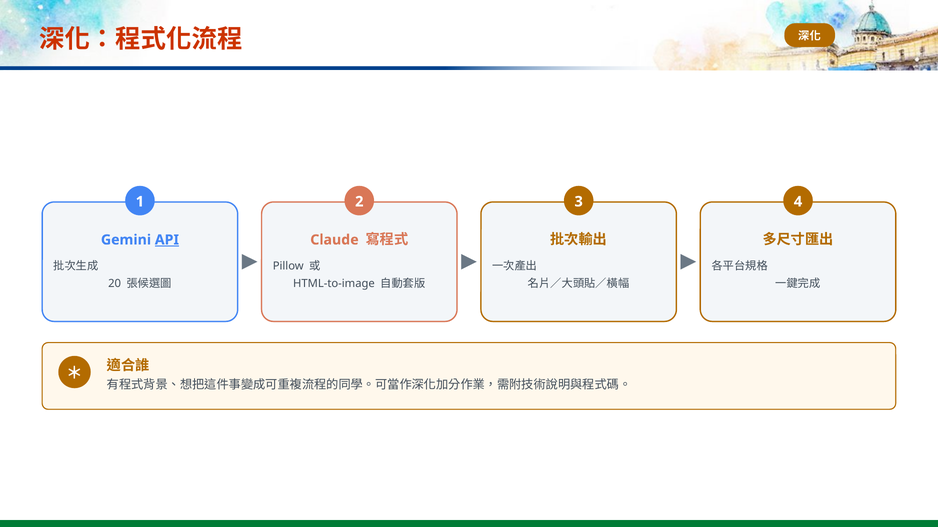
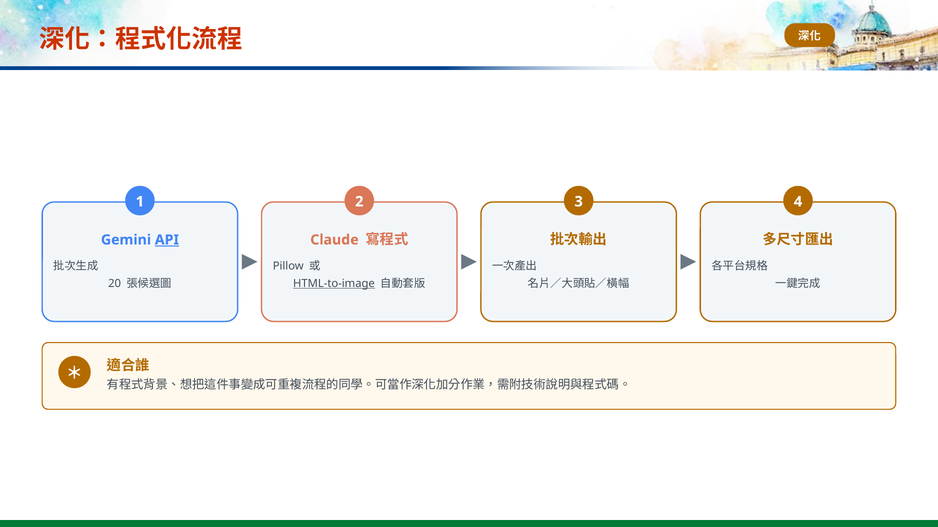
HTML-to-image underline: none -> present
